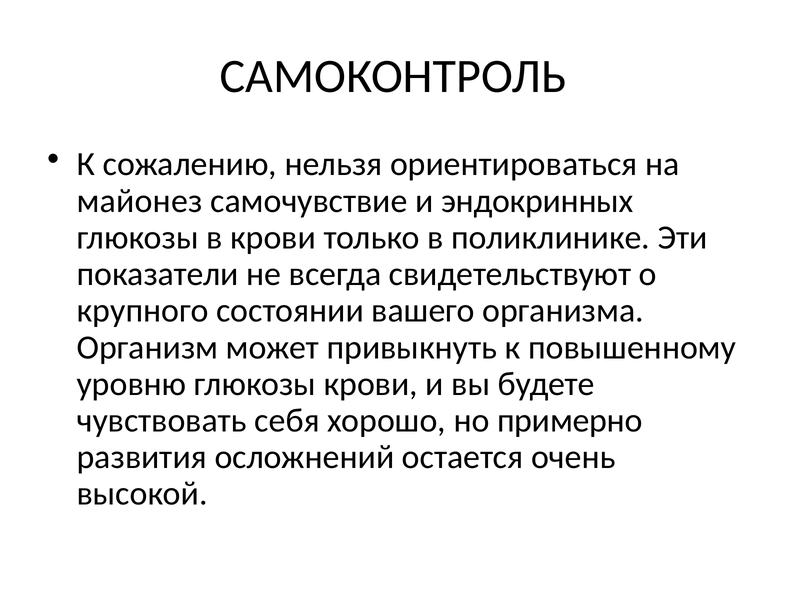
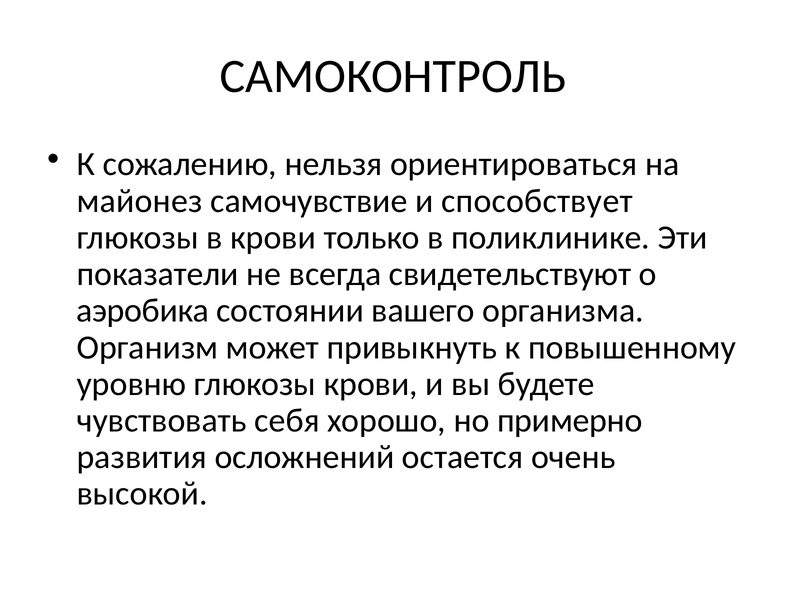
эндокринных: эндокринных -> способствует
крупного: крупного -> аэробика
